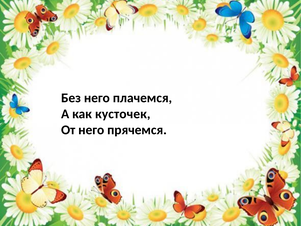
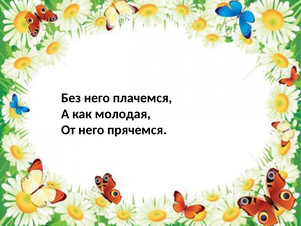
кусточек: кусточек -> молодая
